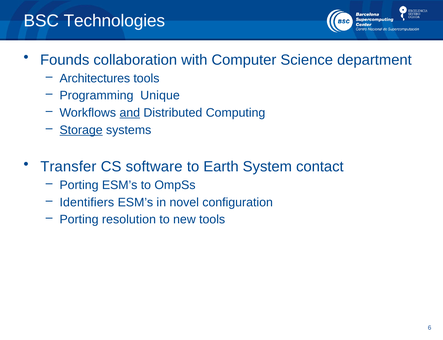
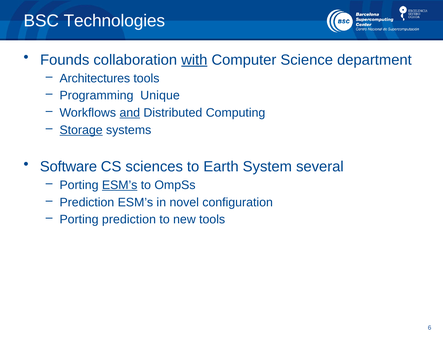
with underline: none -> present
Transfer: Transfer -> Software
software: software -> sciences
contact: contact -> several
ESM’s at (120, 185) underline: none -> present
Identifiers at (87, 202): Identifiers -> Prediction
Porting resolution: resolution -> prediction
